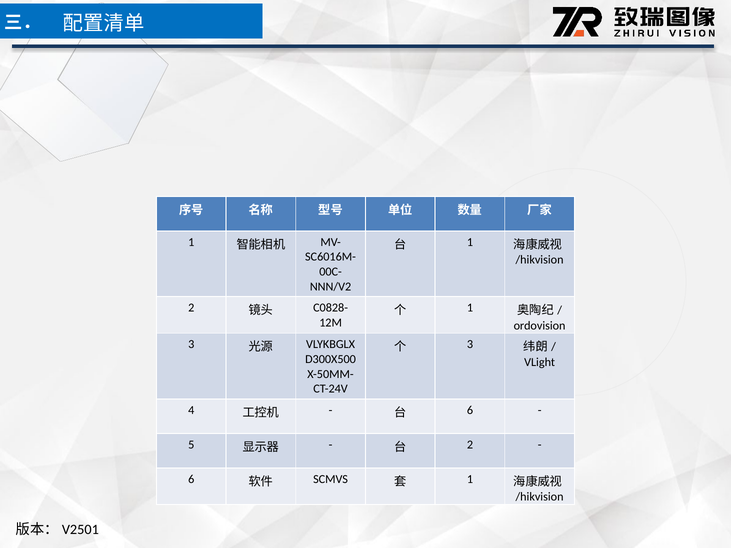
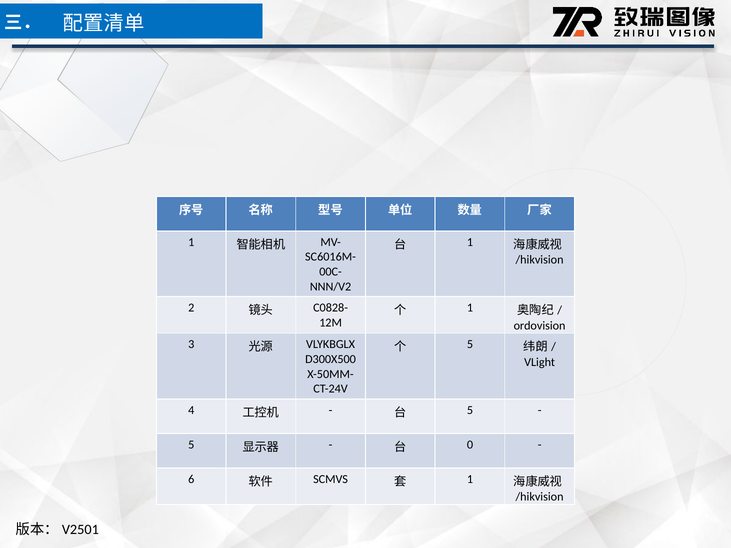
3 at (470, 345): 3 -> 5
6 at (470, 410): 6 -> 5
2 at (470, 445): 2 -> 0
